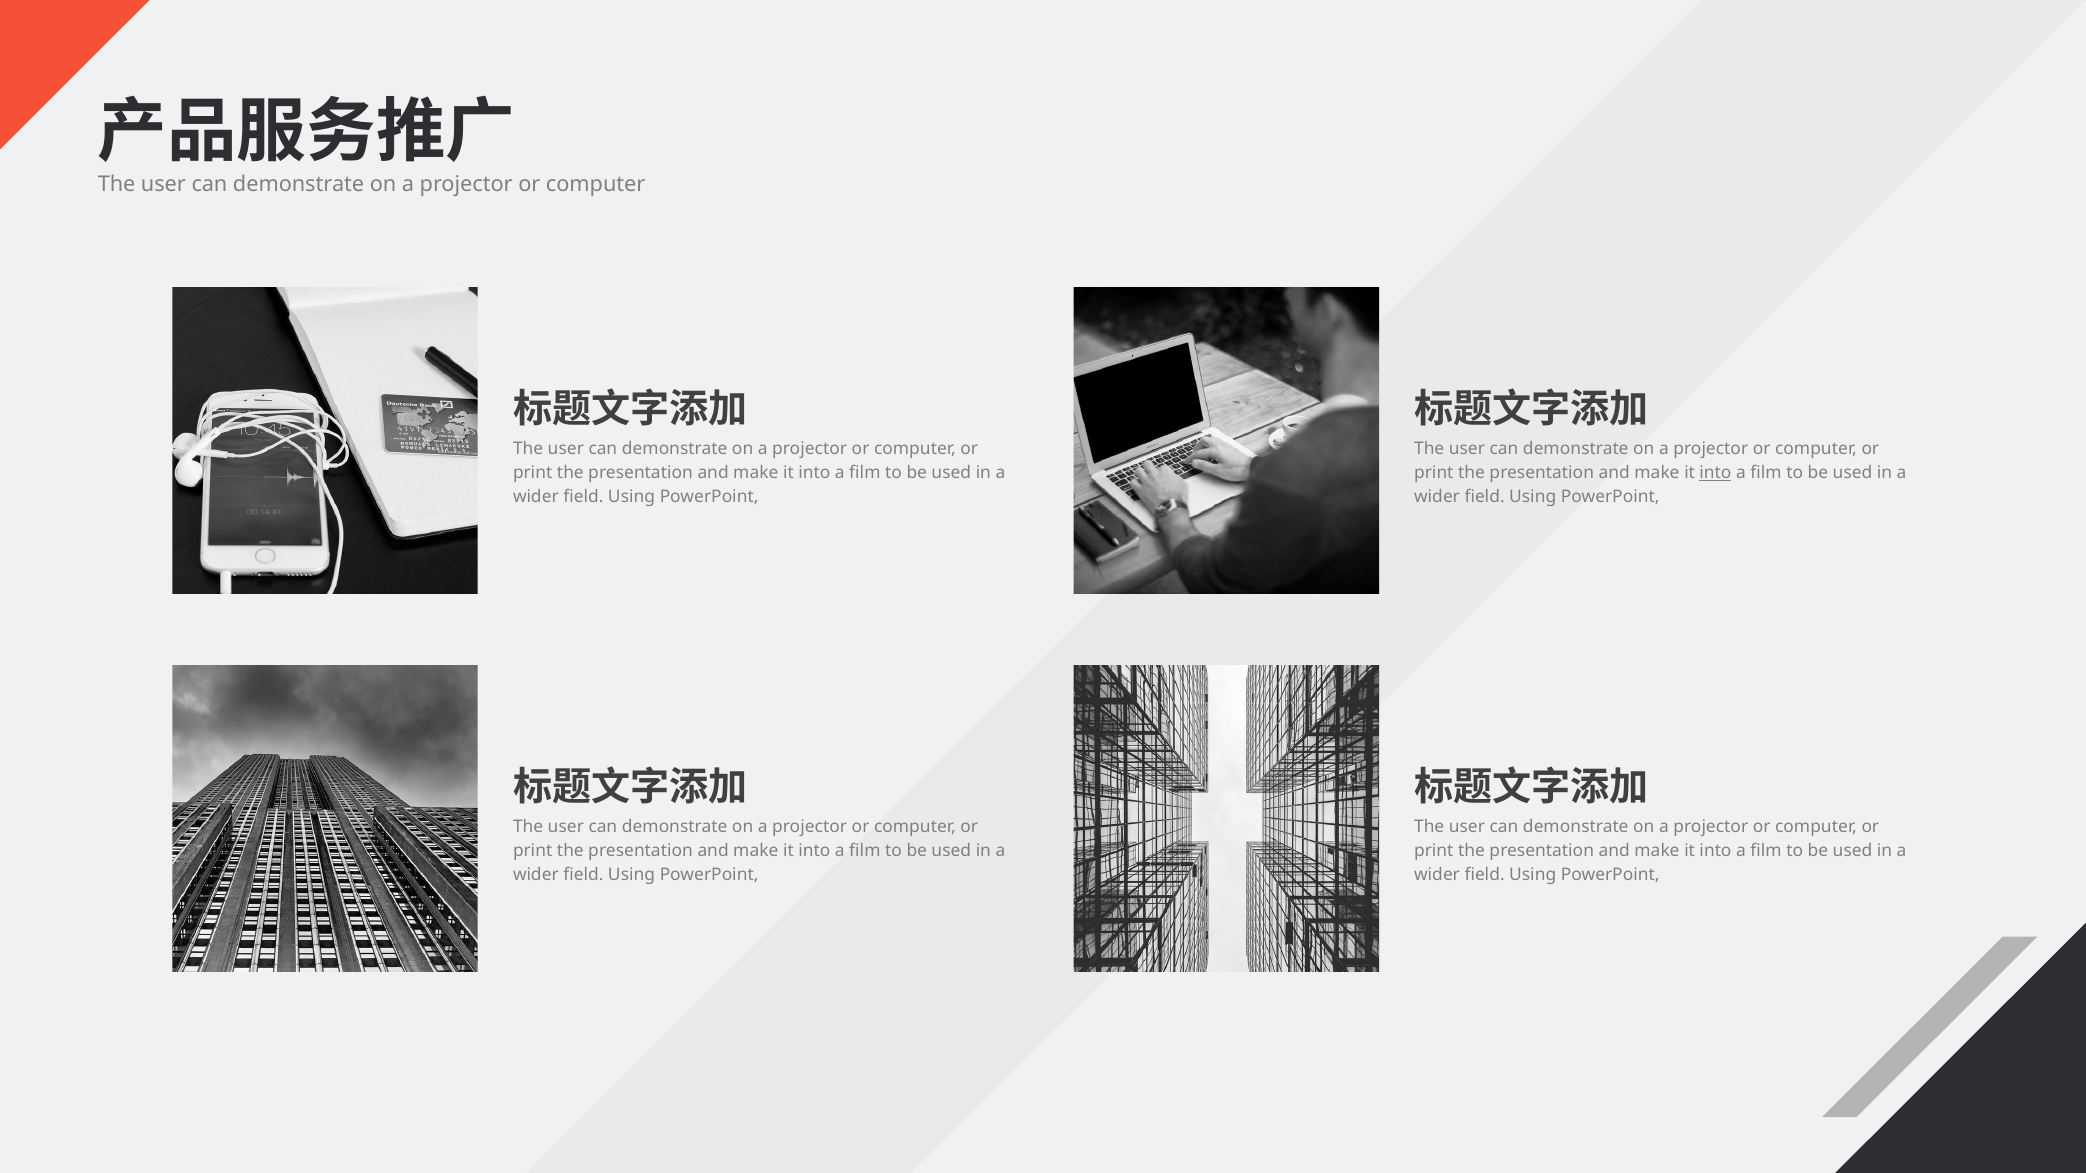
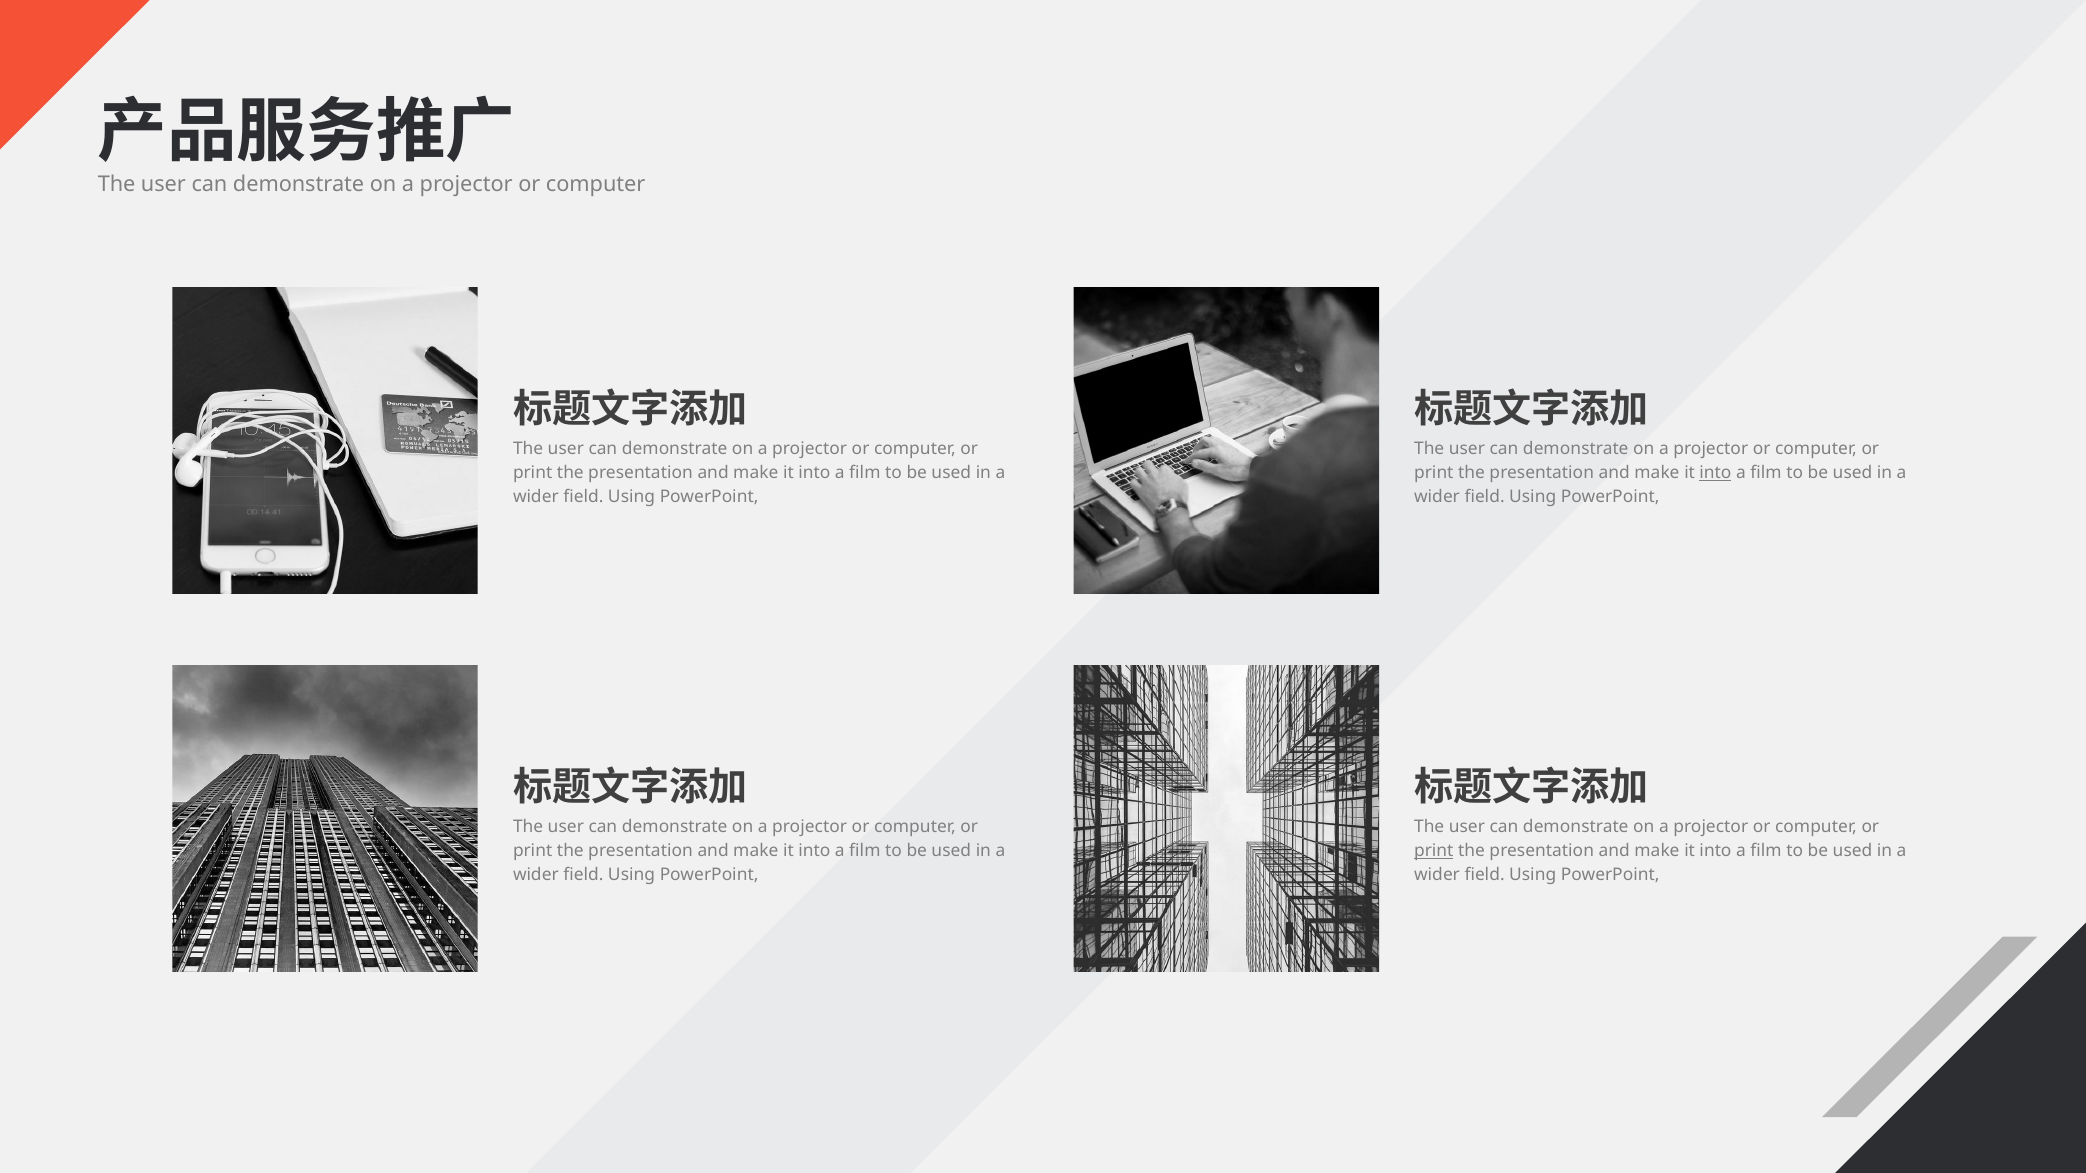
print at (1434, 851) underline: none -> present
